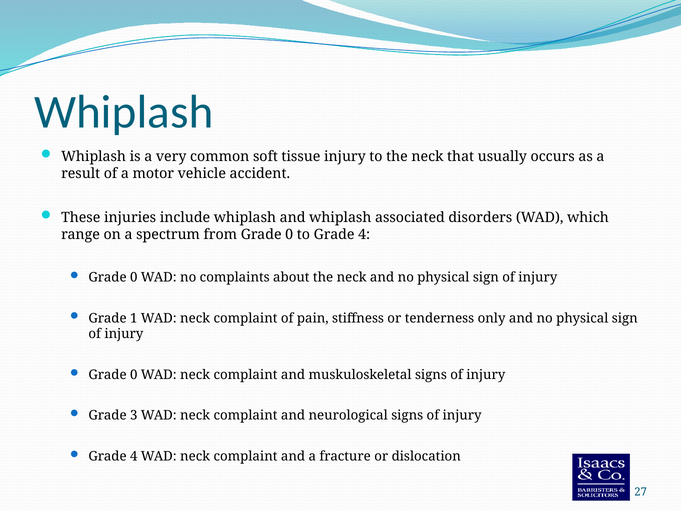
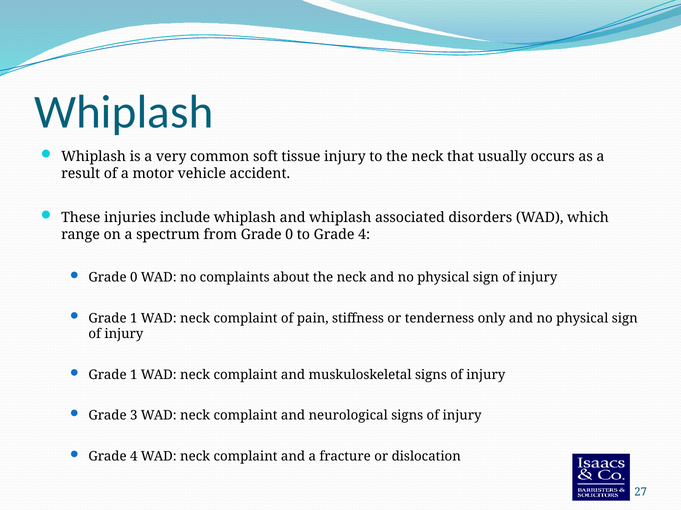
0 at (134, 375): 0 -> 1
